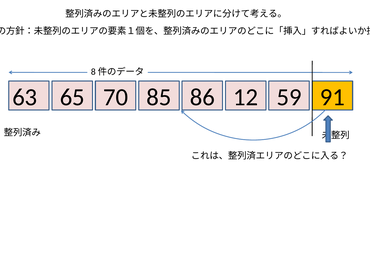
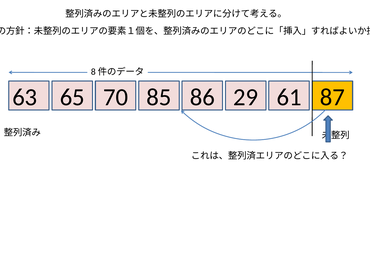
12: 12 -> 29
59: 59 -> 61
91: 91 -> 87
